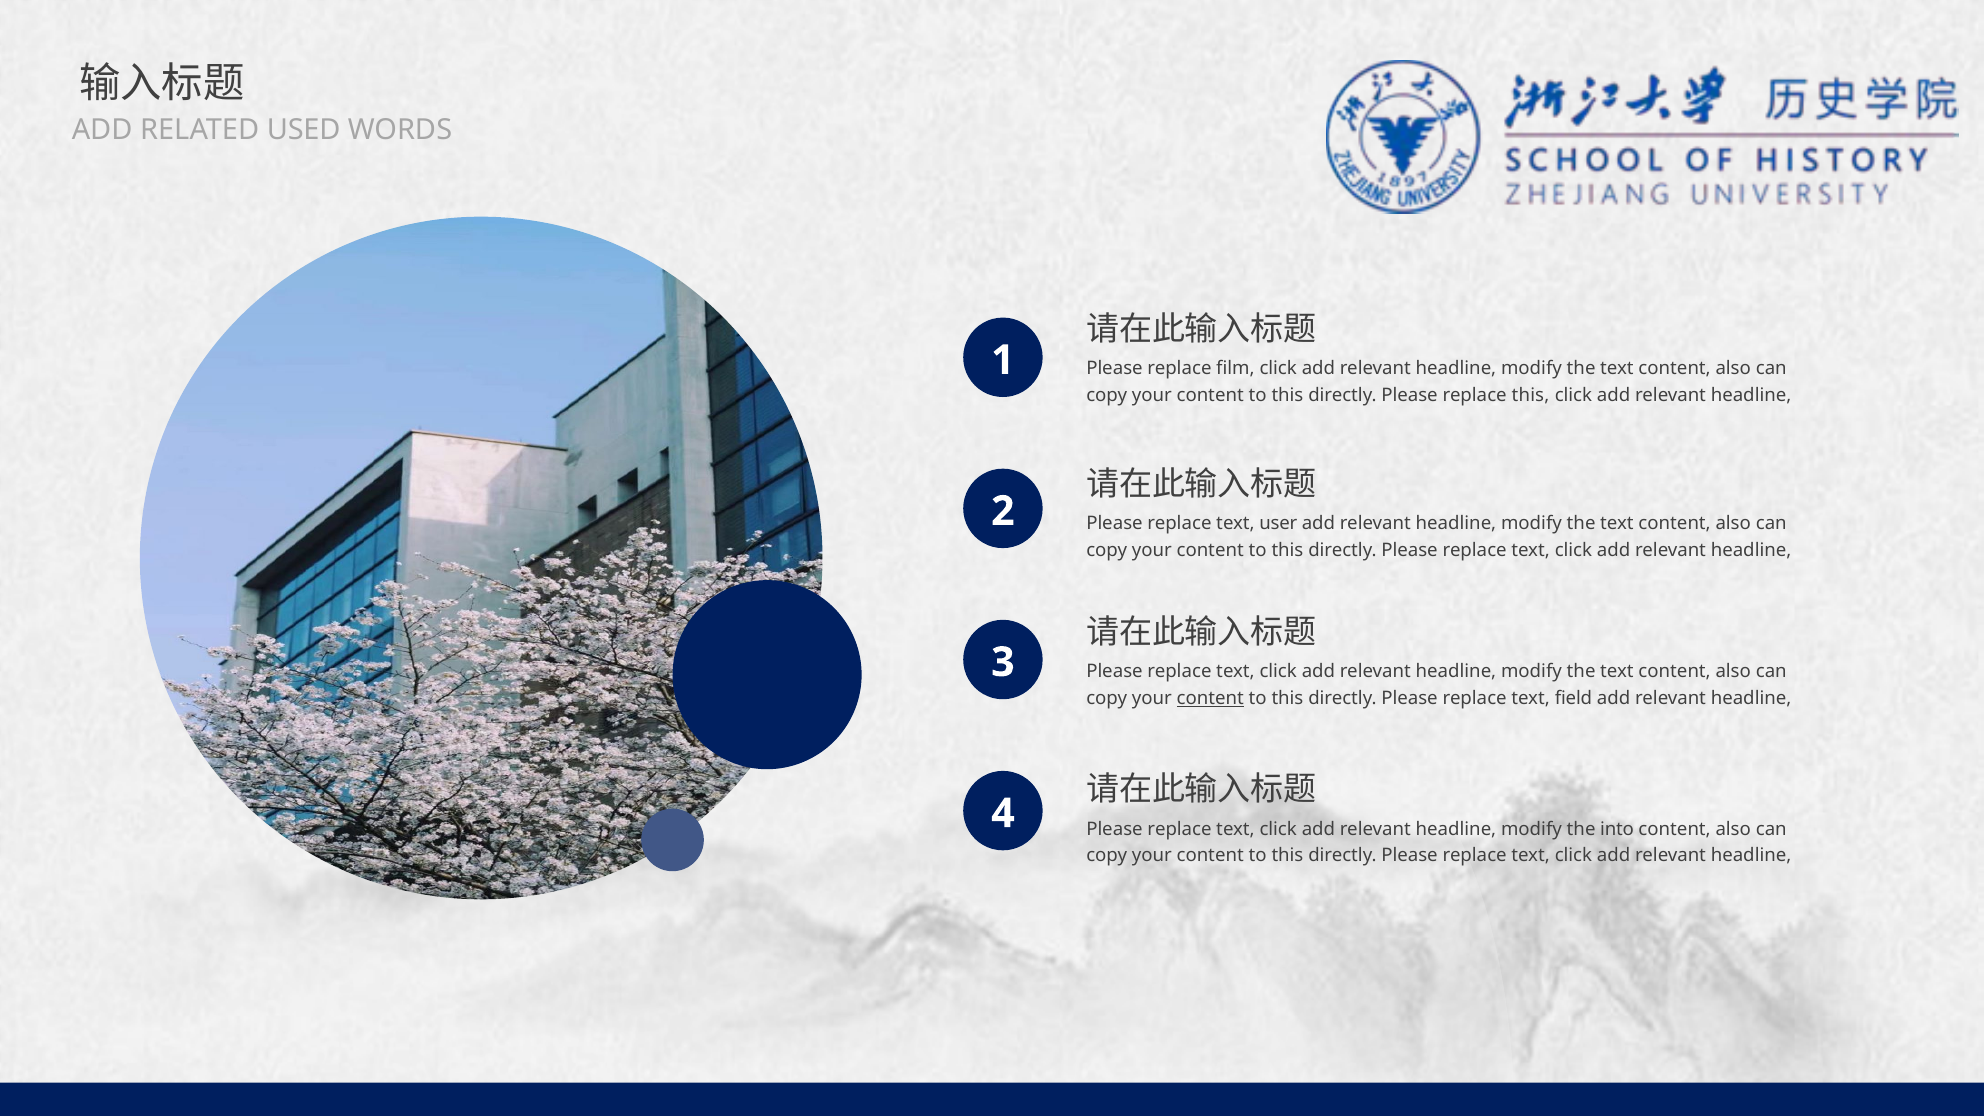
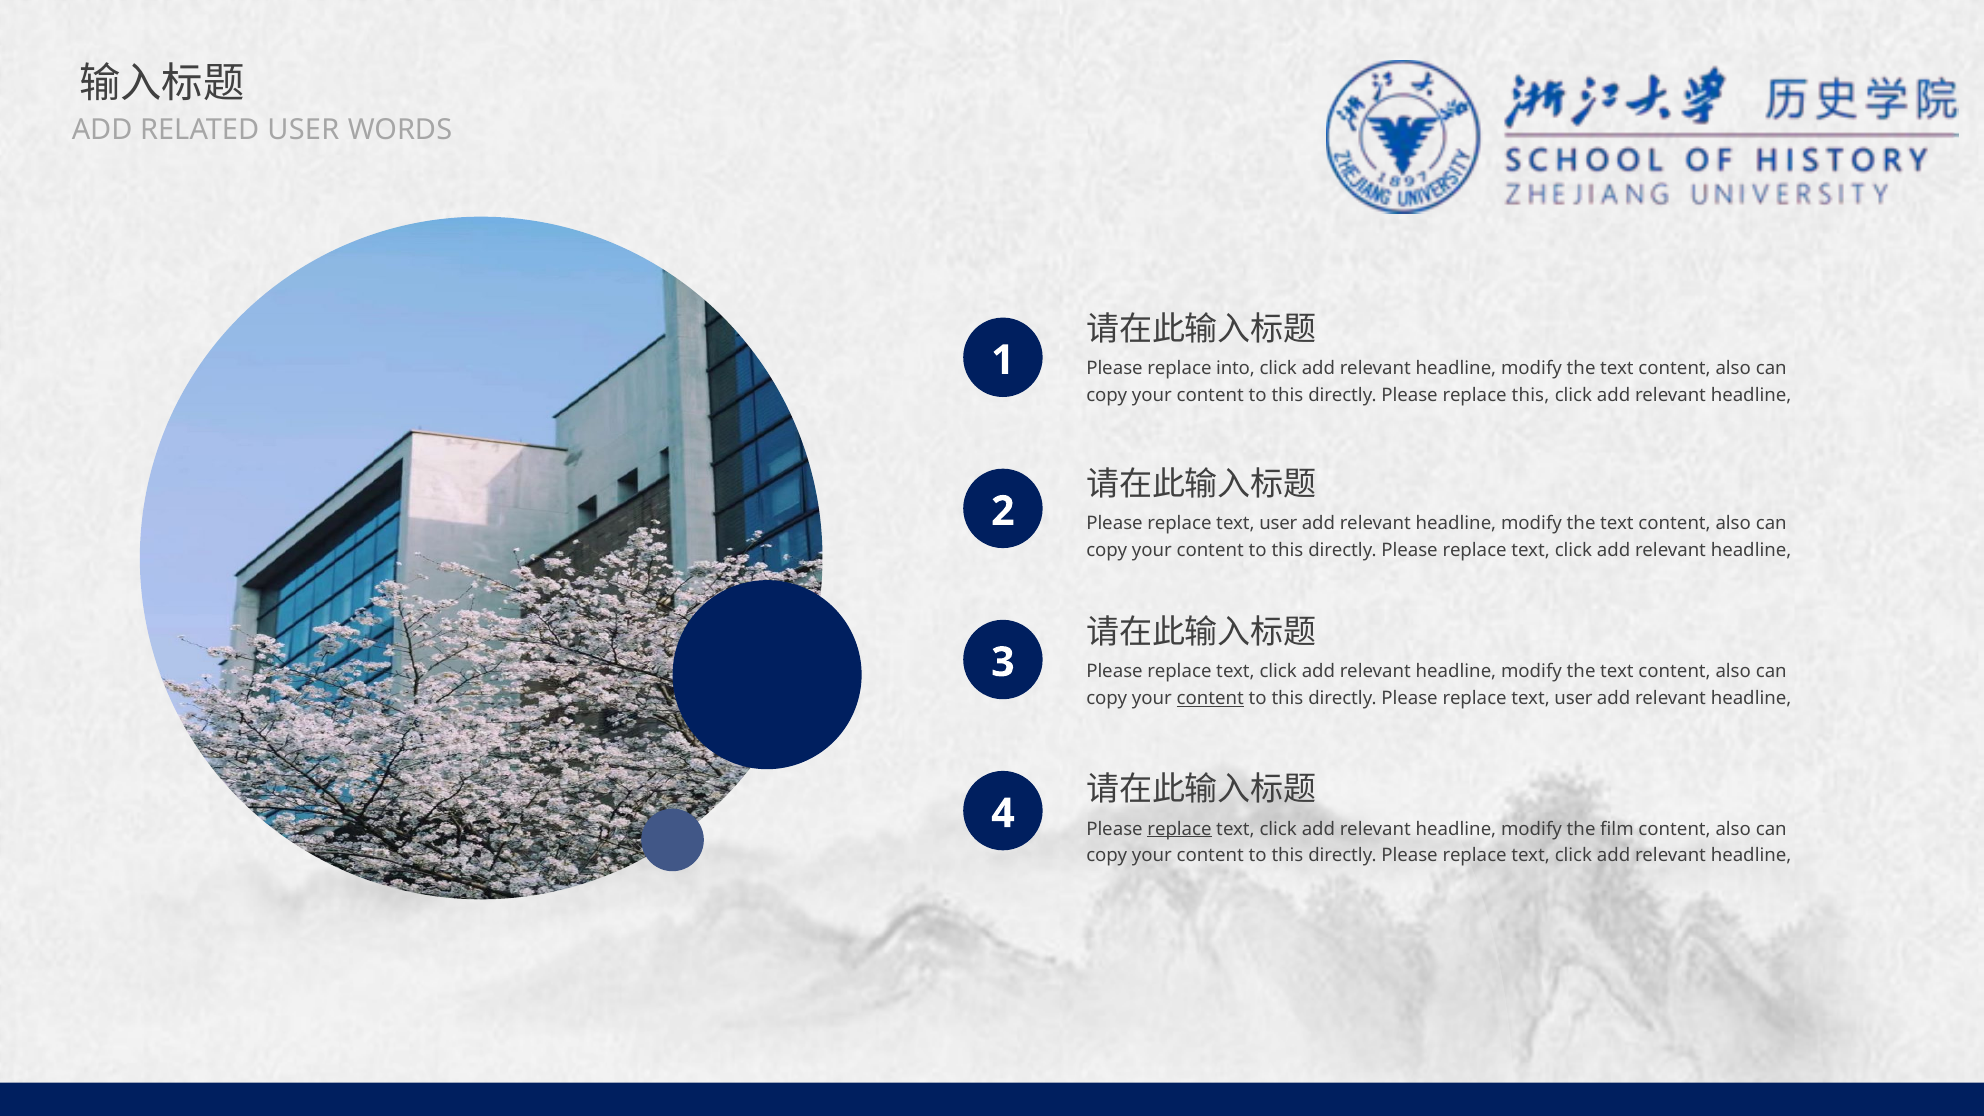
RELATED USED: USED -> USER
film: film -> into
field at (1573, 698): field -> user
replace at (1179, 829) underline: none -> present
into: into -> film
